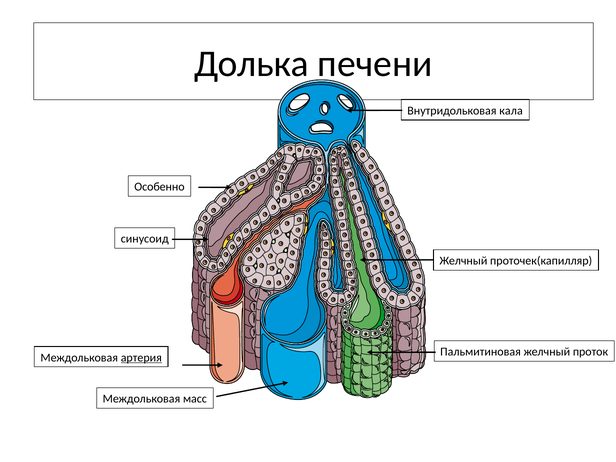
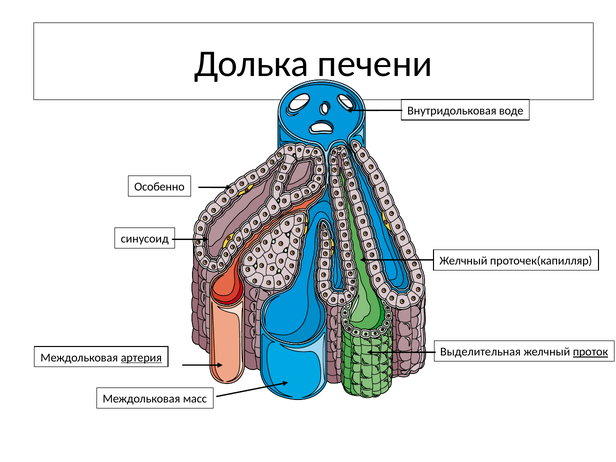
кала: кала -> воде
Пальмитиновая: Пальмитиновая -> Выделительная
проток underline: none -> present
